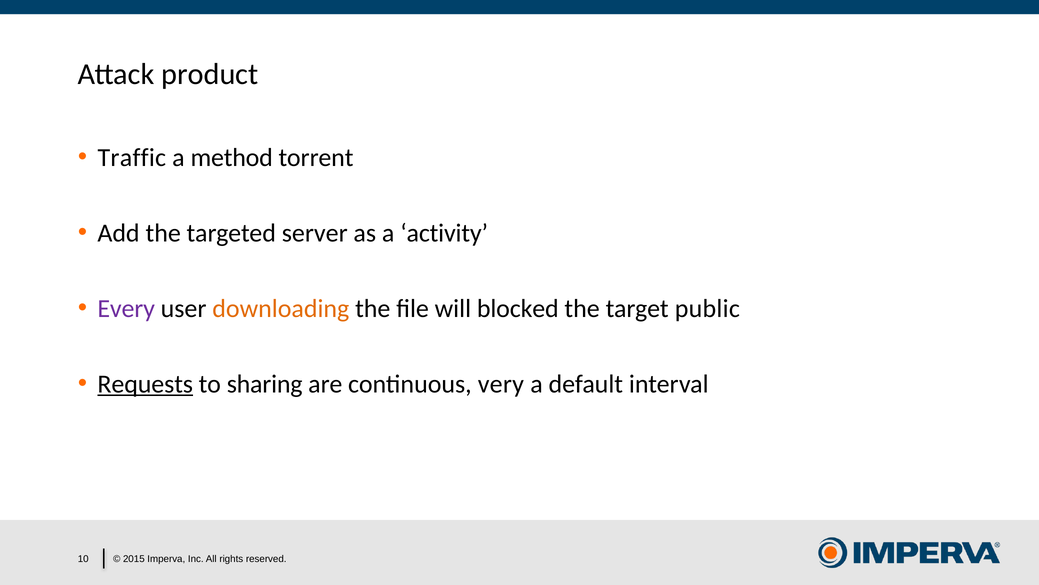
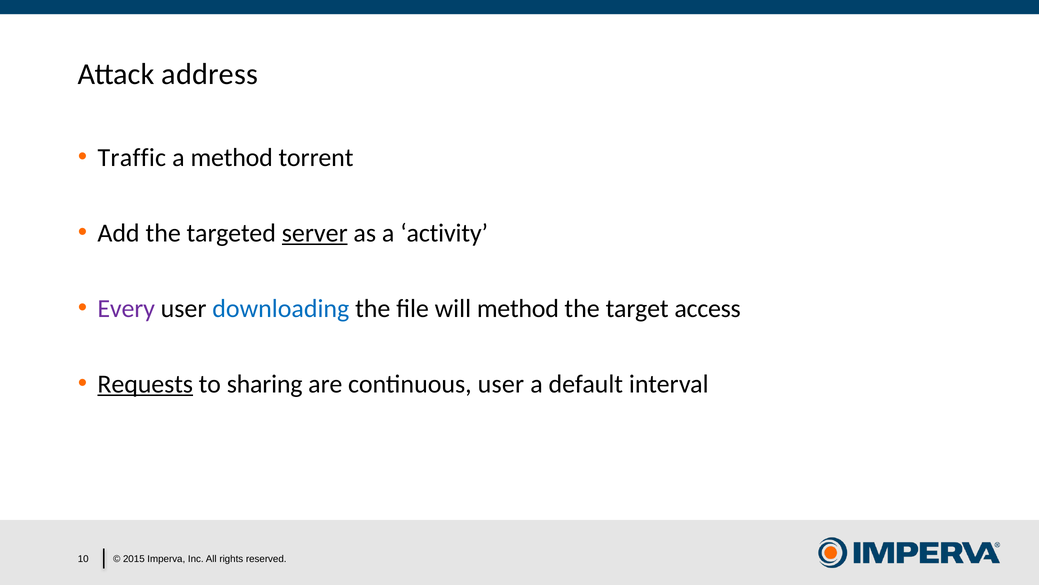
product: product -> address
server underline: none -> present
downloading colour: orange -> blue
will blocked: blocked -> method
public: public -> access
continuous very: very -> user
